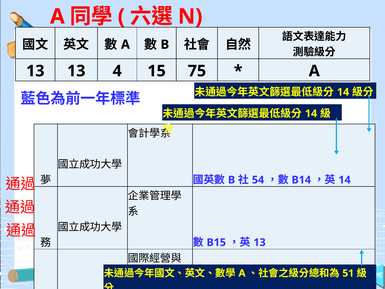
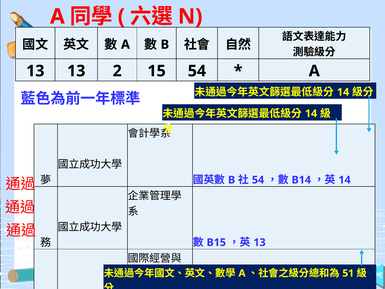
4: 4 -> 2
15 75: 75 -> 54
